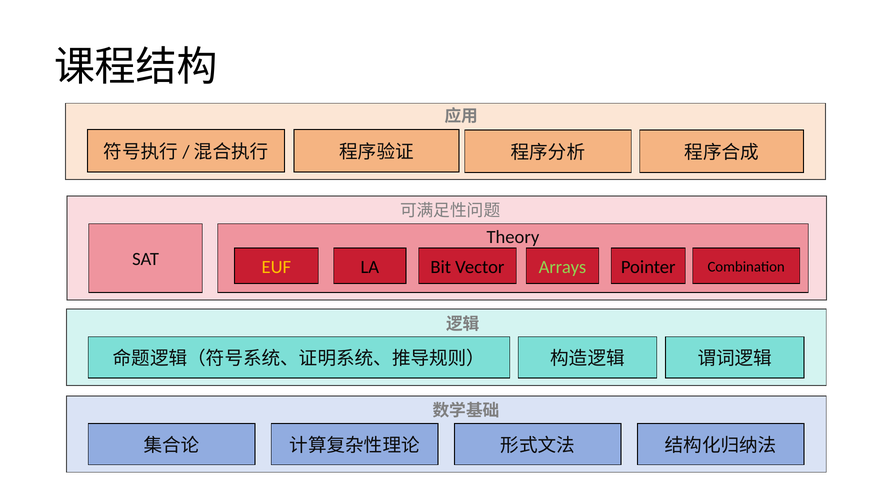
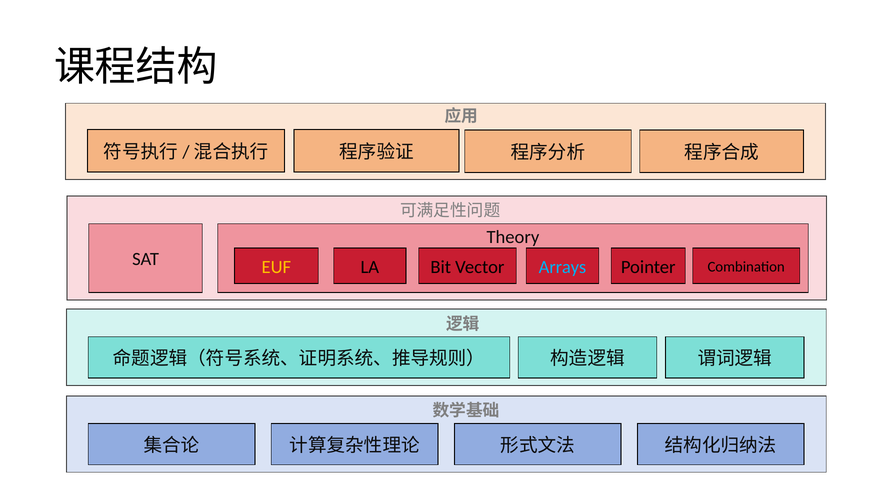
Arrays colour: light green -> light blue
